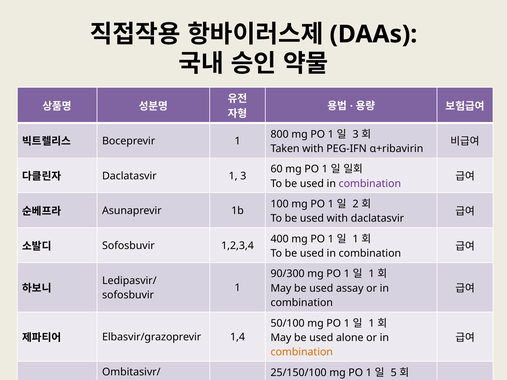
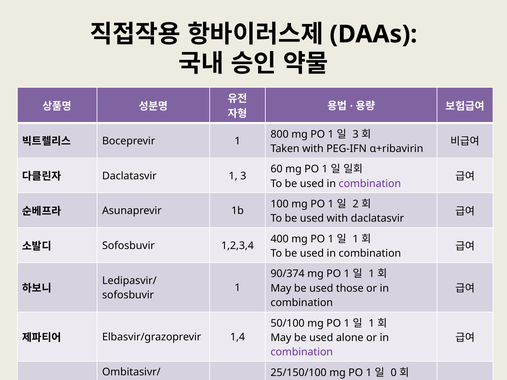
90/300: 90/300 -> 90/374
assay: assay -> those
combination at (302, 352) colour: orange -> purple
5: 5 -> 0
